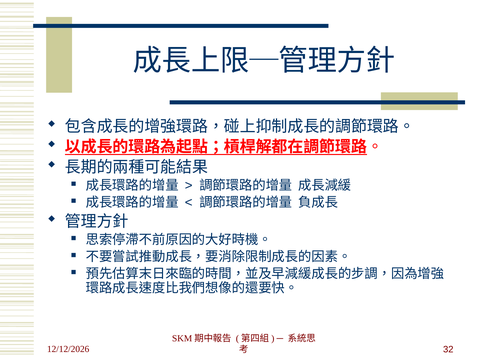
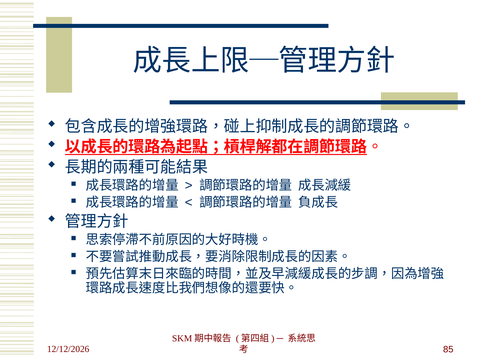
32: 32 -> 85
